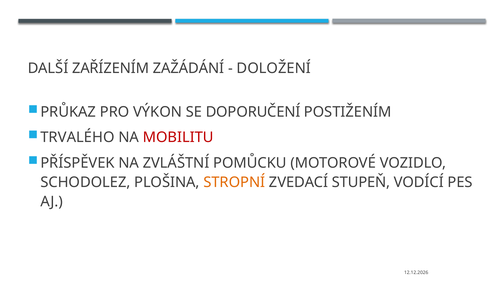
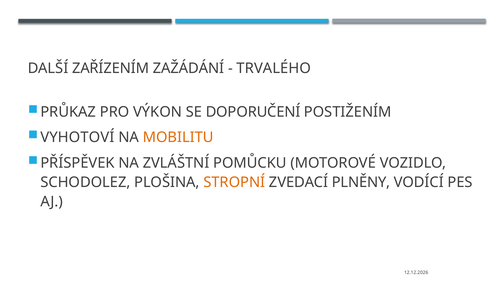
DOLOŽENÍ: DOLOŽENÍ -> TRVALÉHO
TRVALÉHO: TRVALÉHO -> VYHOTOVÍ
MOBILITU colour: red -> orange
STUPEŇ: STUPEŇ -> PLNĚNY
